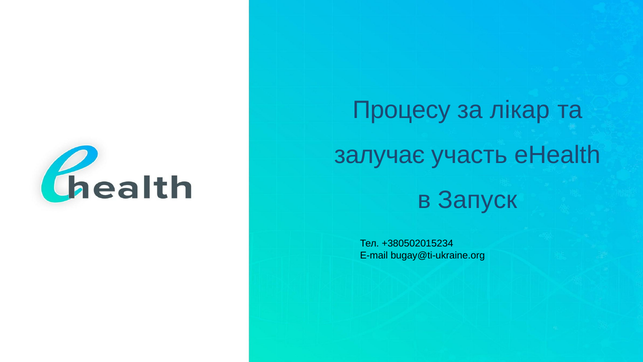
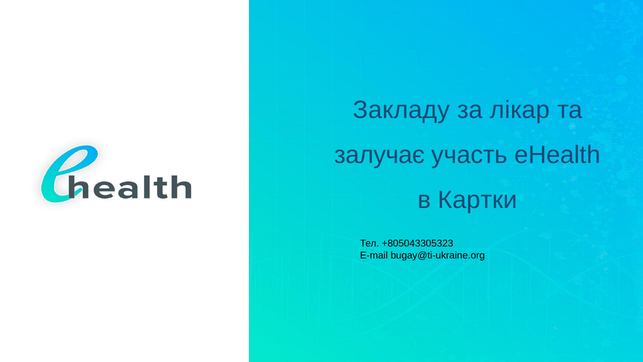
Процесу: Процесу -> Закладу
Запуск: Запуск -> Картки
+380502015234: +380502015234 -> +805043305323
